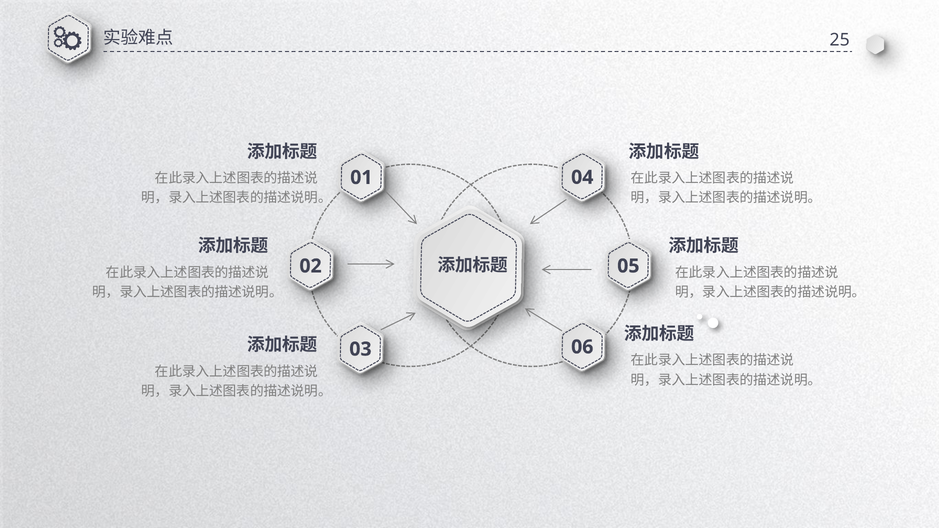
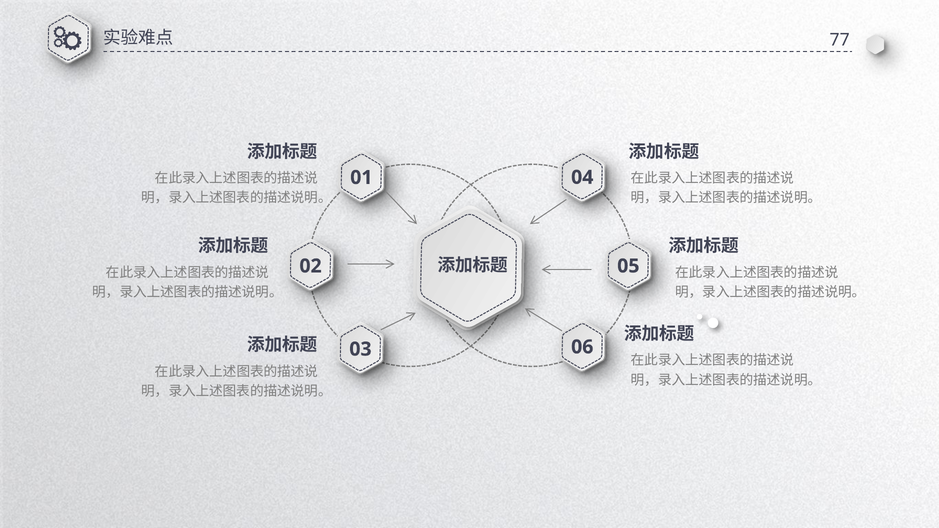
25: 25 -> 77
